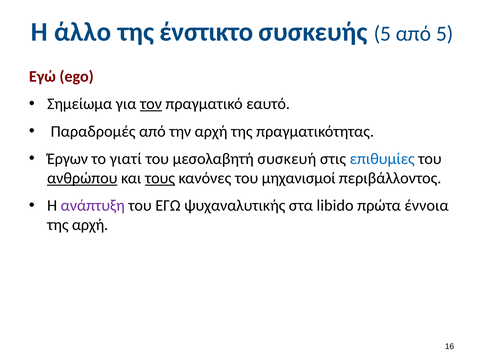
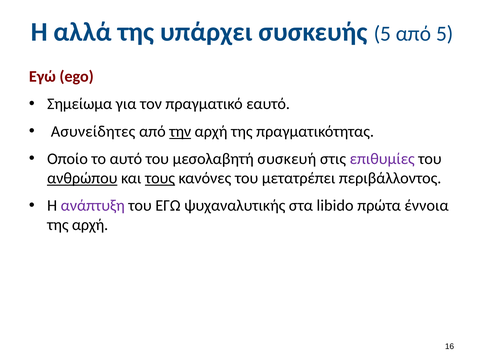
άλλο: άλλο -> αλλά
ένστικτο: ένστικτο -> υπάρχει
τον underline: present -> none
Παραδρομές: Παραδρομές -> Ασυνείδητες
την underline: none -> present
Έργων: Έργων -> Οποίο
γιατί: γιατί -> αυτό
επιθυμίες colour: blue -> purple
μηχανισμοί: μηχανισμοί -> μετατρέπει
